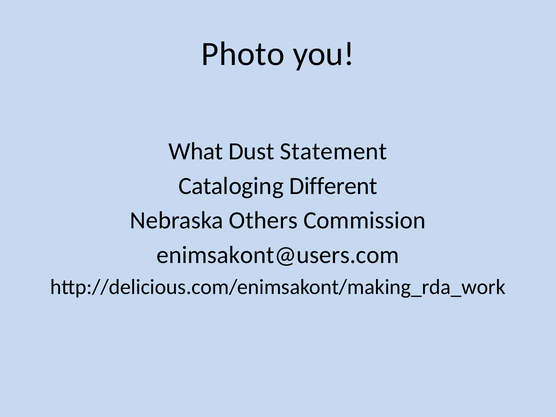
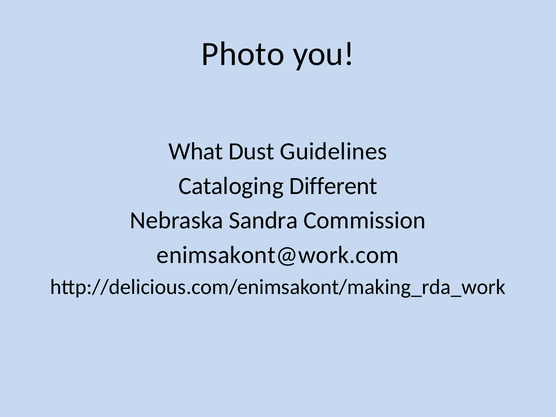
Statement: Statement -> Guidelines
Others: Others -> Sandra
enimsakont@users.com: enimsakont@users.com -> enimsakont@work.com
